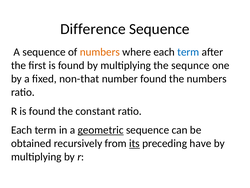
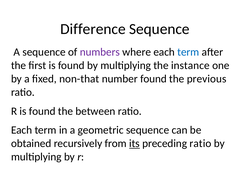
numbers at (100, 52) colour: orange -> purple
sequnce: sequnce -> instance
the numbers: numbers -> previous
constant: constant -> between
geometric underline: present -> none
preceding have: have -> ratio
